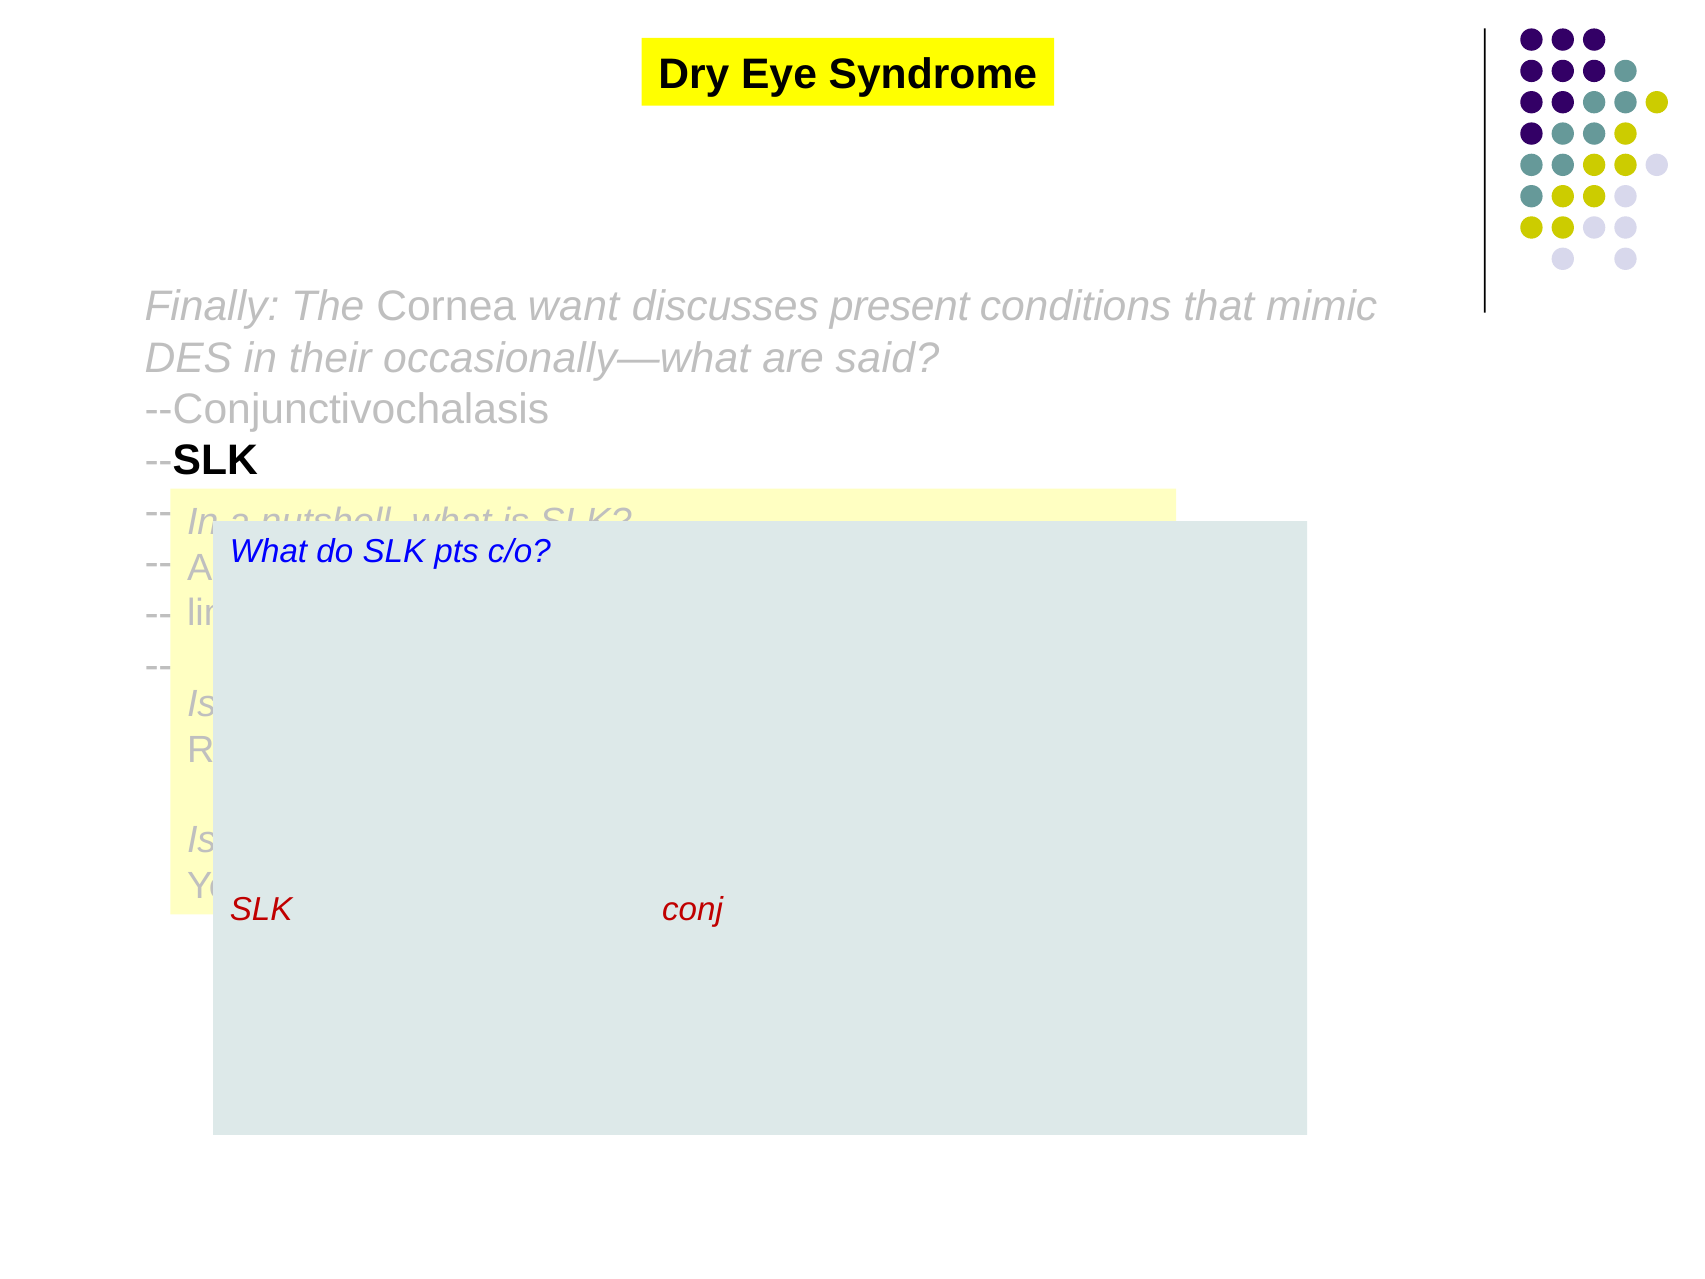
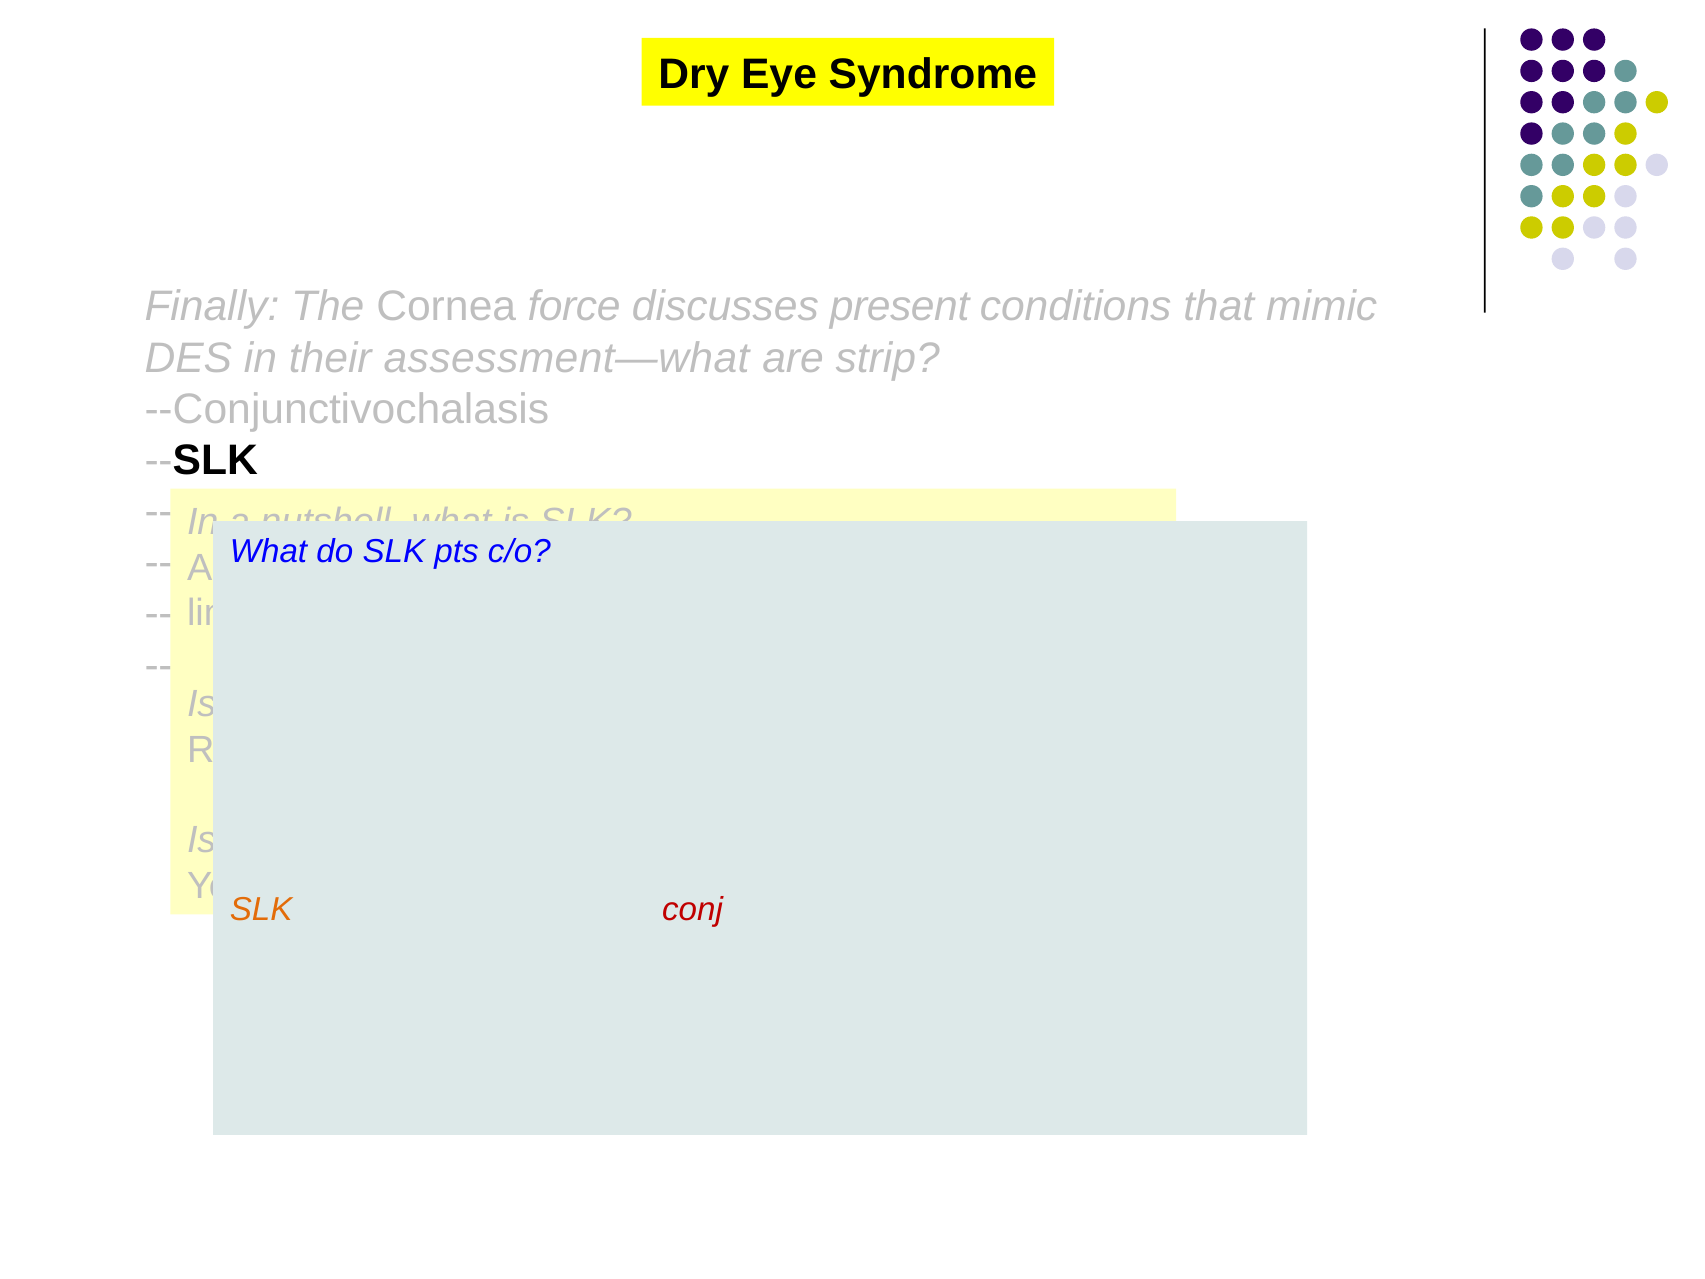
want: want -> force
occasionally—what: occasionally—what -> assessment—what
said: said -> strip
SLK at (261, 910) colour: red -> orange
